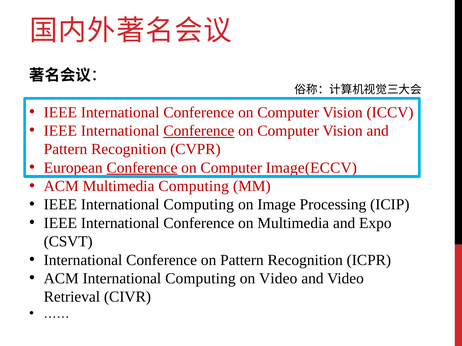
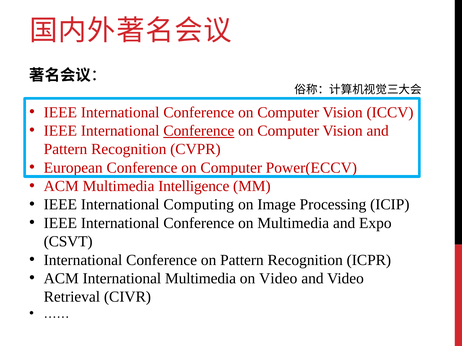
Conference at (142, 168) underline: present -> none
Image(ECCV: Image(ECCV -> Power(ECCV
Multimedia Computing: Computing -> Intelligence
ACM International Computing: Computing -> Multimedia
